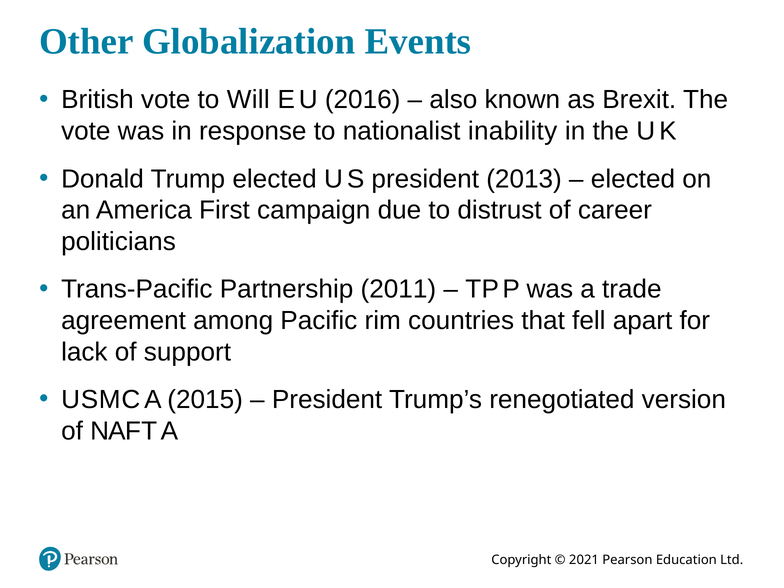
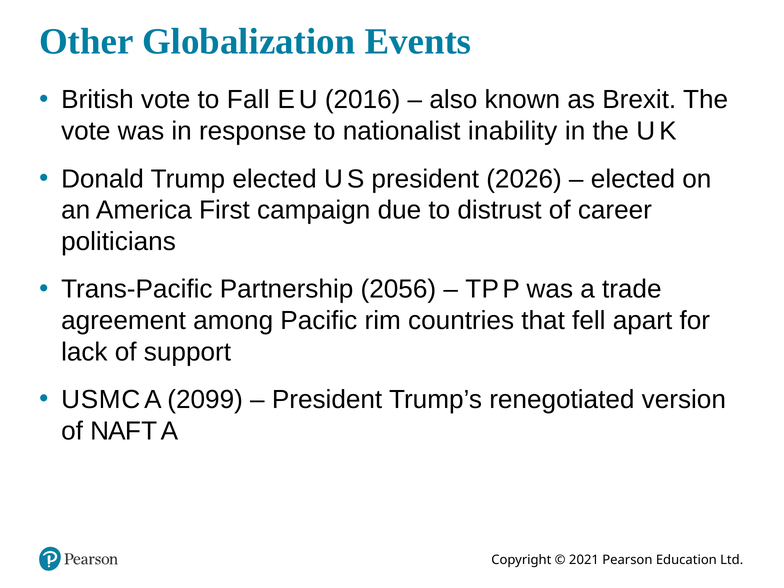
Will: Will -> Fall
2013: 2013 -> 2026
2011: 2011 -> 2056
2015: 2015 -> 2099
